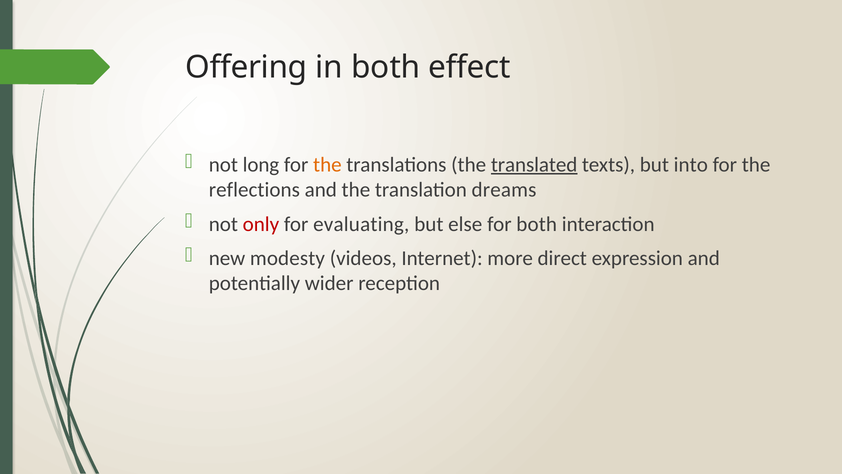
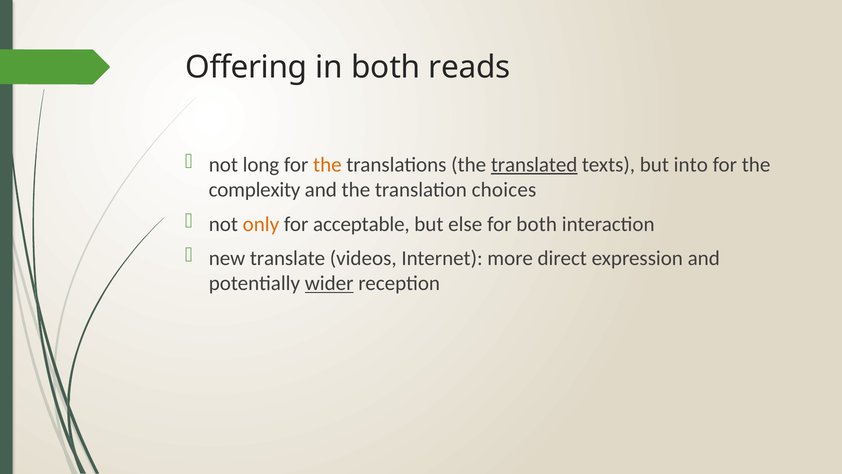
effect: effect -> reads
reflections: reflections -> complexity
dreams: dreams -> choices
only colour: red -> orange
evaluating: evaluating -> acceptable
modesty: modesty -> translate
wider underline: none -> present
